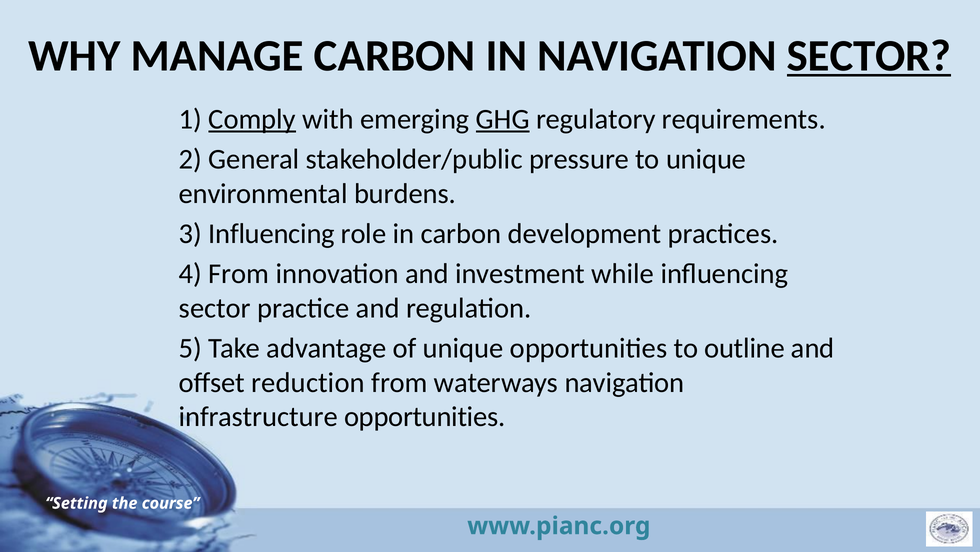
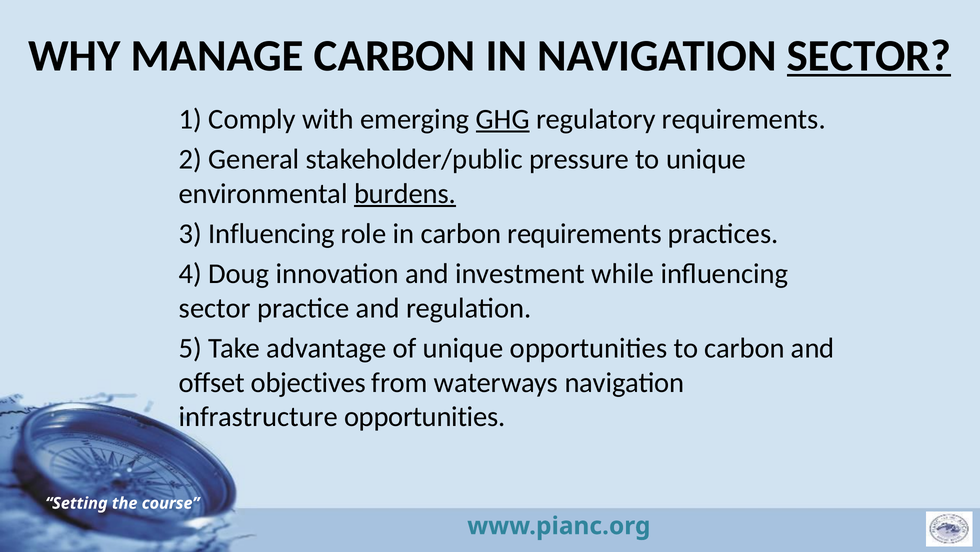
Comply underline: present -> none
burdens underline: none -> present
carbon development: development -> requirements
4 From: From -> Doug
to outline: outline -> carbon
reduction: reduction -> objectives
